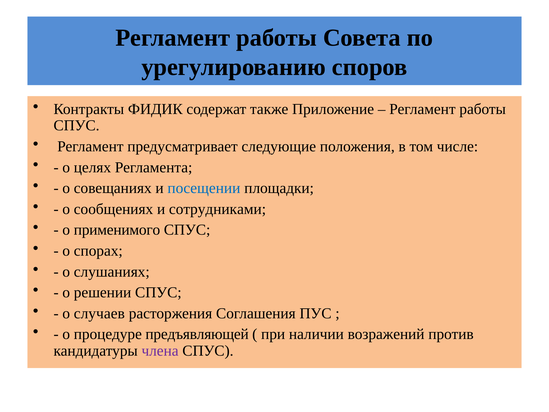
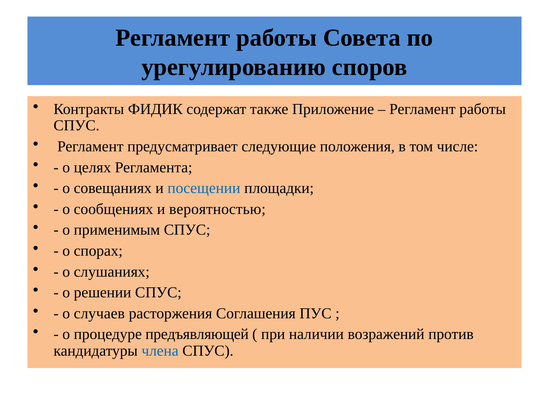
сотрудниками: сотрудниками -> вероятностью
применимого: применимого -> применимым
члена colour: purple -> blue
